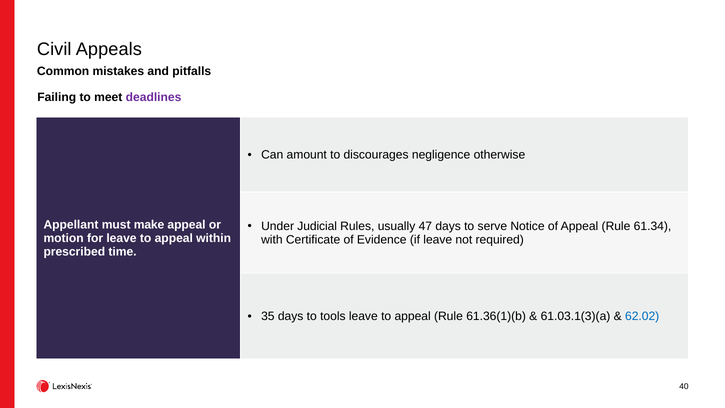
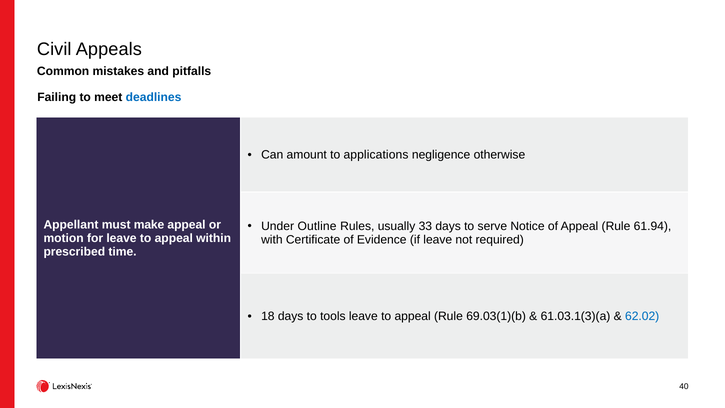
deadlines colour: purple -> blue
discourages: discourages -> applications
Judicial: Judicial -> Outline
47: 47 -> 33
61.34: 61.34 -> 61.94
35: 35 -> 18
61.36(1)(b: 61.36(1)(b -> 69.03(1)(b
